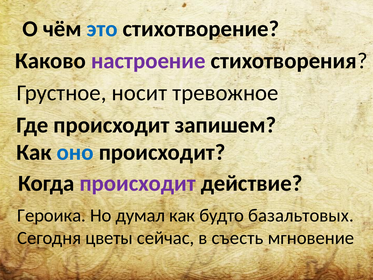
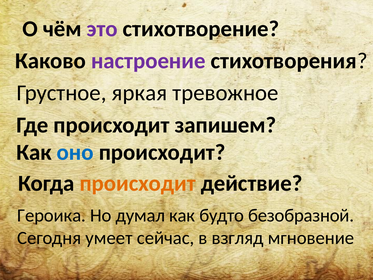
это colour: blue -> purple
носит: носит -> яркая
происходит at (138, 183) colour: purple -> orange
базальтовых: базальтовых -> безобразной
цветы: цветы -> умеет
съесть: съесть -> взгляд
